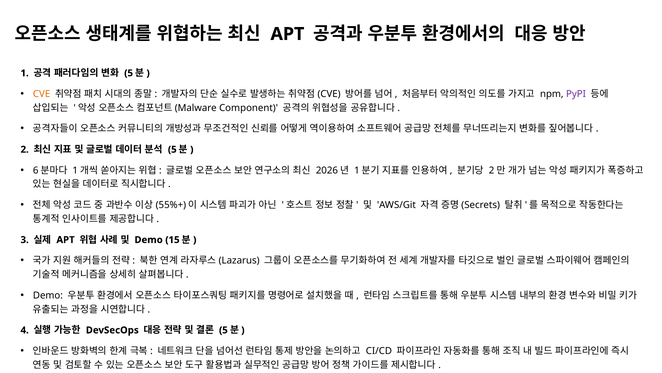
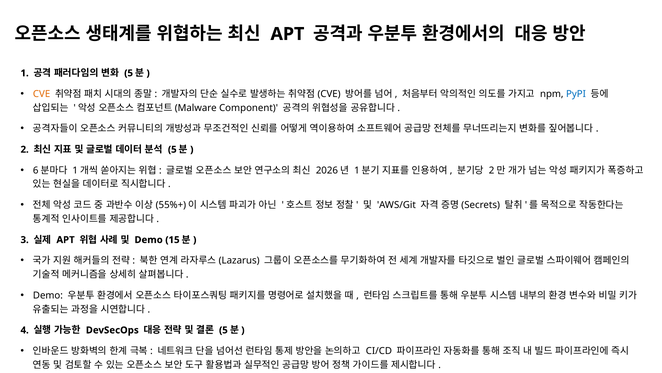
PyPI colour: purple -> blue
